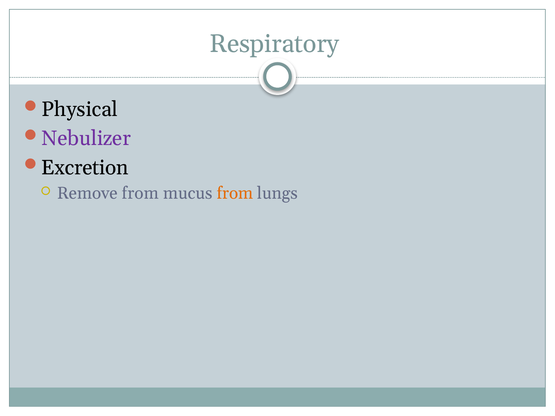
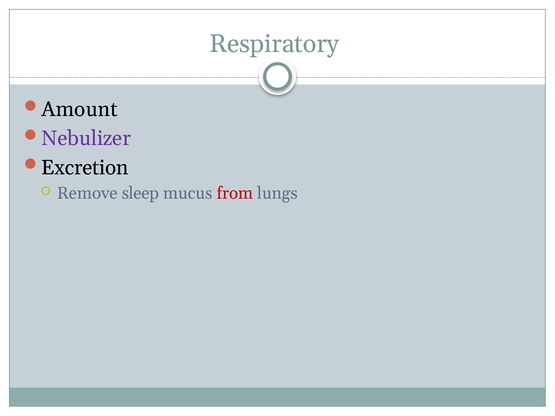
Physical: Physical -> Amount
Remove from: from -> sleep
from at (235, 194) colour: orange -> red
